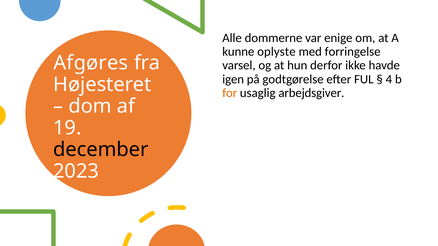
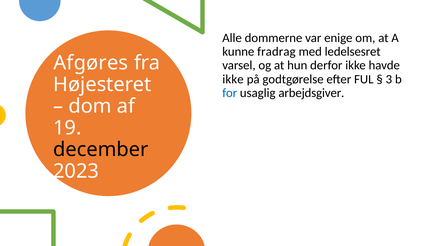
oplyste: oplyste -> fradrag
forringelse: forringelse -> ledelsesret
igen at (233, 79): igen -> ikke
4: 4 -> 3
for colour: orange -> blue
